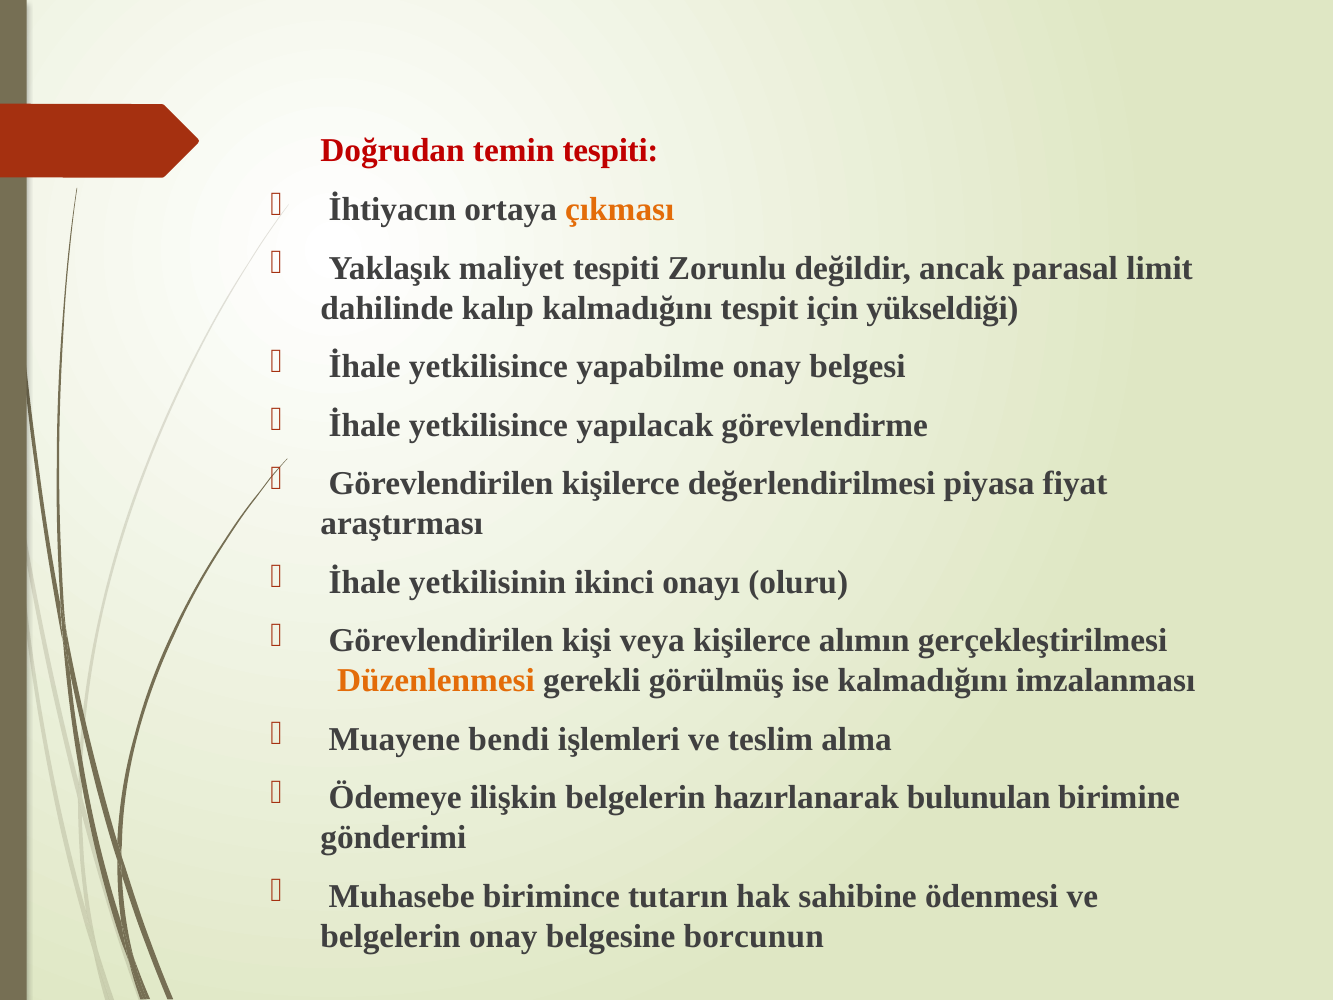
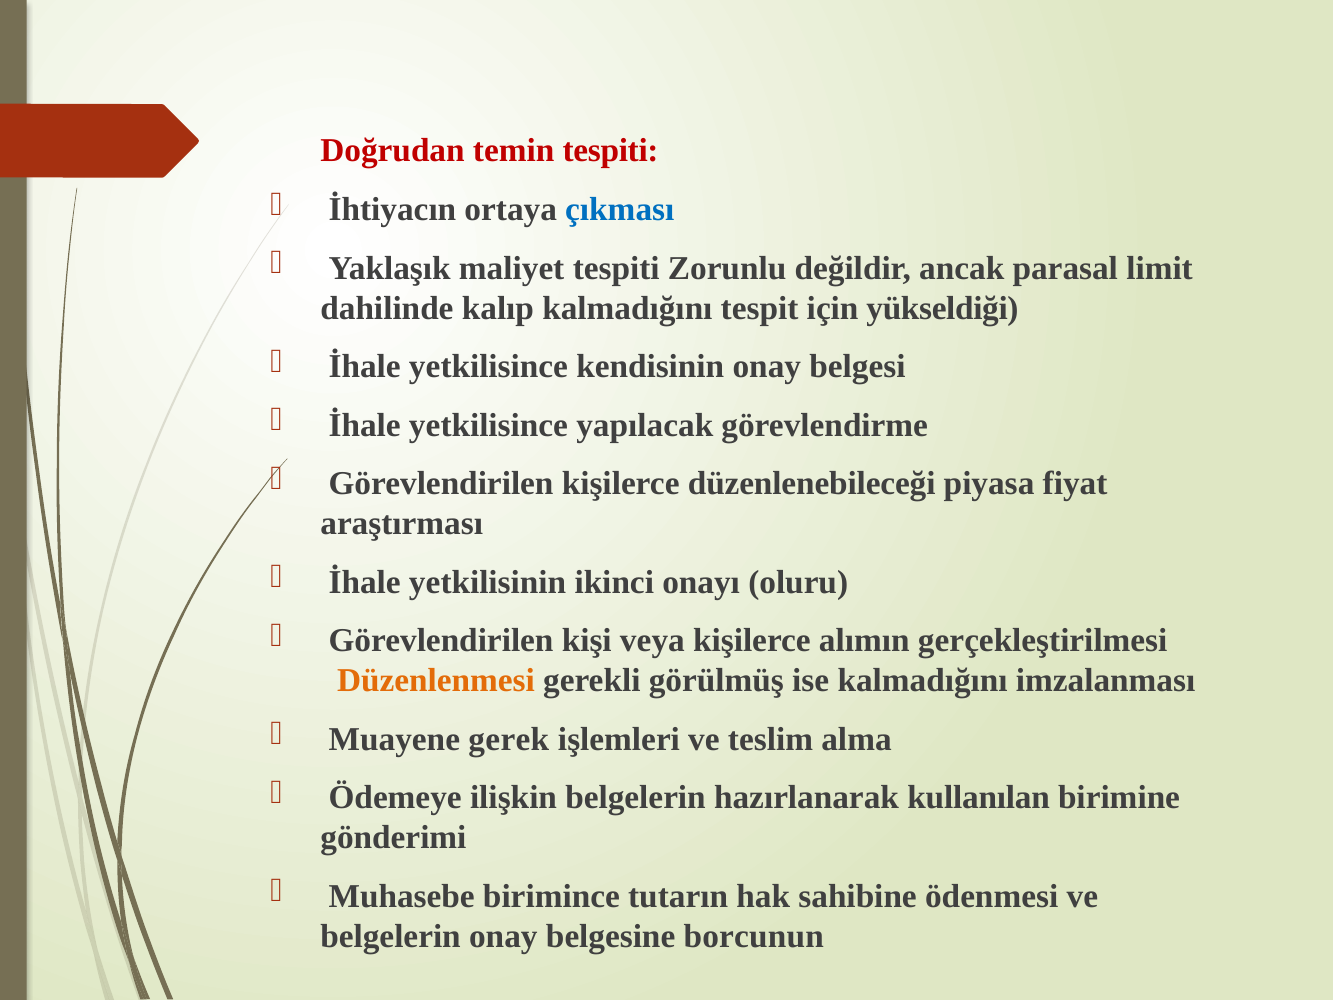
çıkması colour: orange -> blue
yapabilme: yapabilme -> kendisinin
değerlendirilmesi: değerlendirilmesi -> düzenlenebileceği
bendi: bendi -> gerek
bulunulan: bulunulan -> kullanılan
